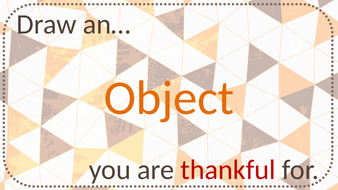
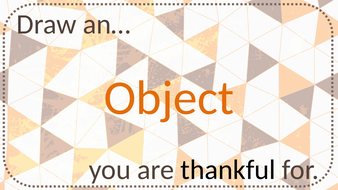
thankful colour: red -> black
